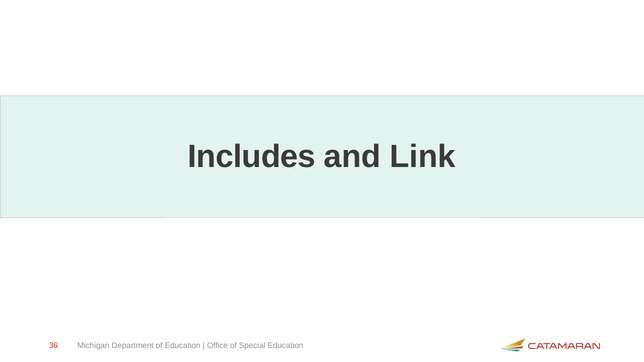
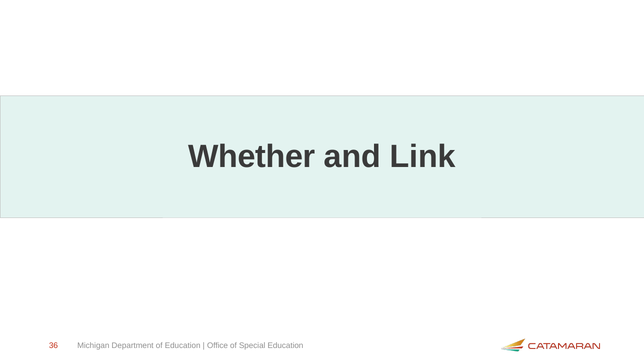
Includes: Includes -> Whether
